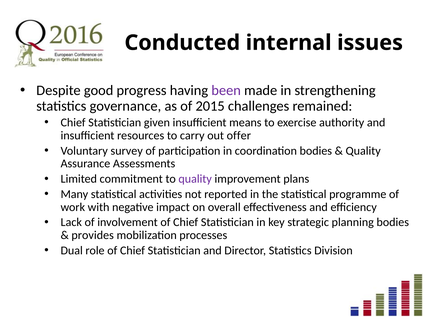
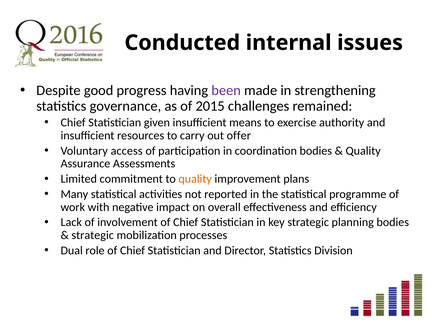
survey: survey -> access
quality at (195, 179) colour: purple -> orange
provides at (93, 235): provides -> strategic
